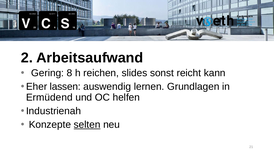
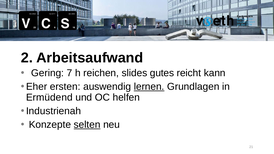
8: 8 -> 7
sonst: sonst -> gutes
lassen: lassen -> ersten
lernen underline: none -> present
